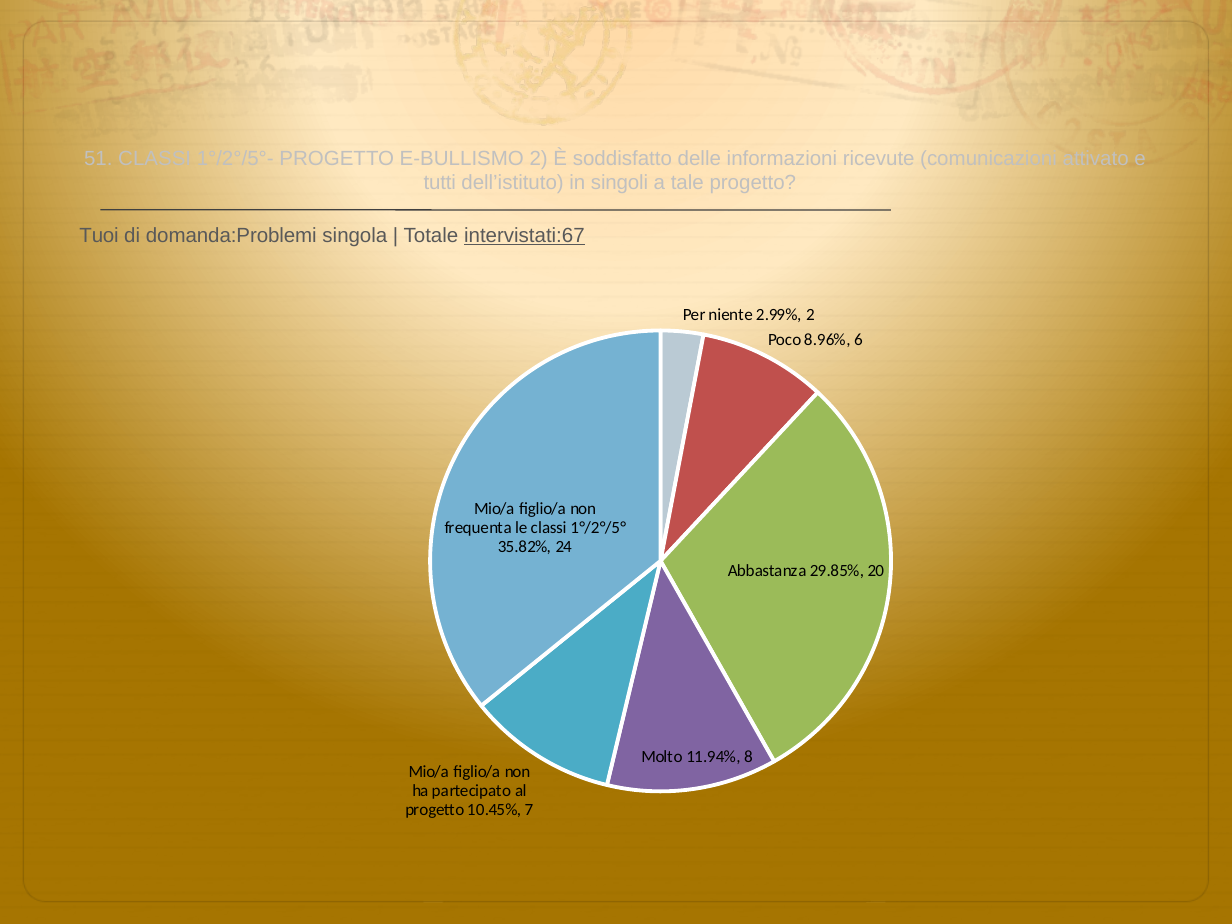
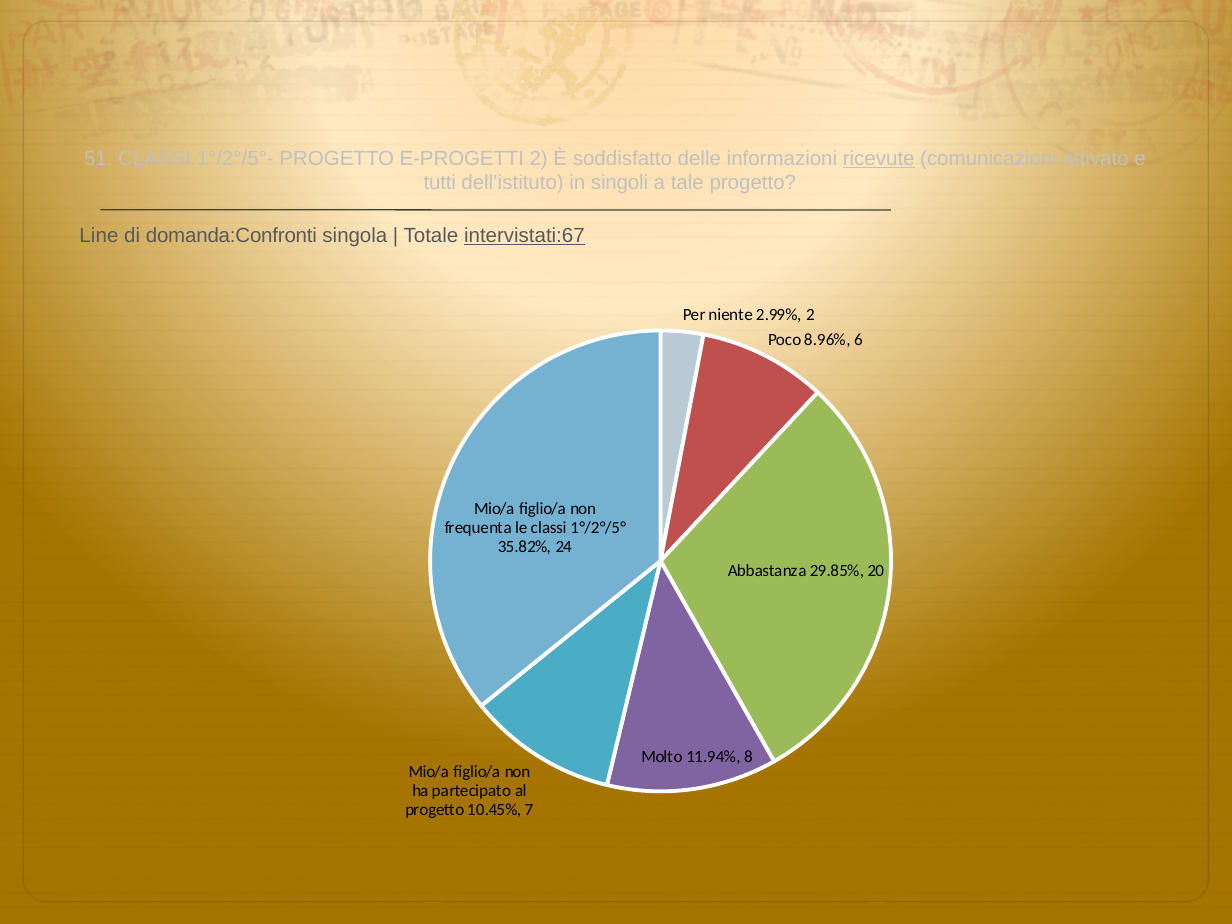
E-BULLISMO: E-BULLISMO -> E-PROGETTI
ricevute underline: none -> present
Tuoi: Tuoi -> Line
domanda:Problemi: domanda:Problemi -> domanda:Confronti
